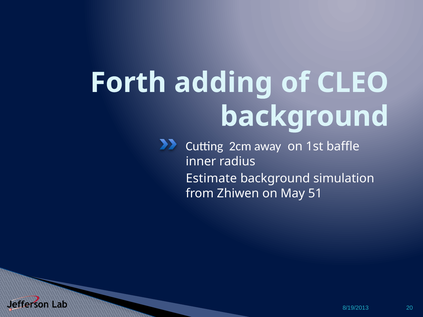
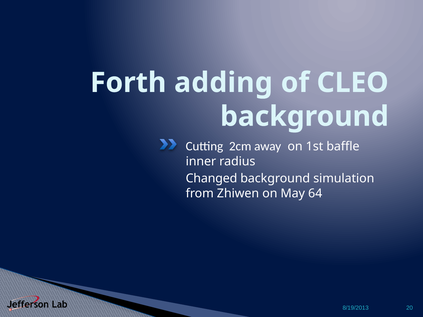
Estimate: Estimate -> Changed
51: 51 -> 64
